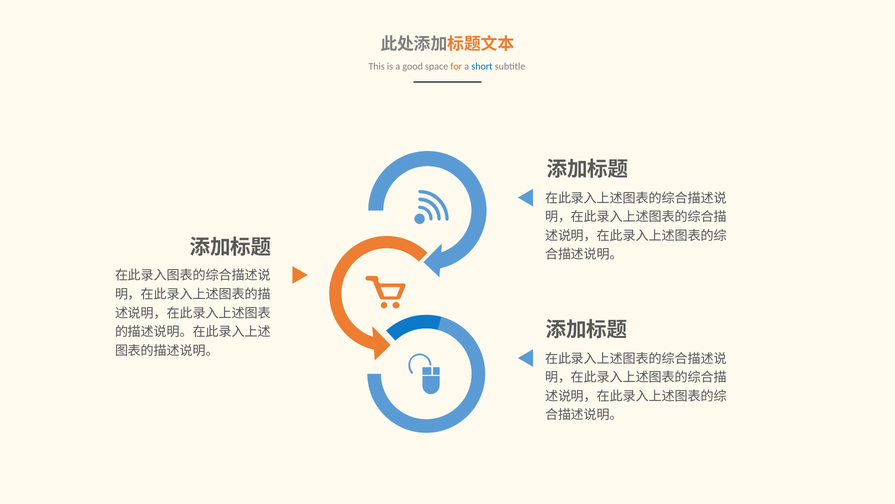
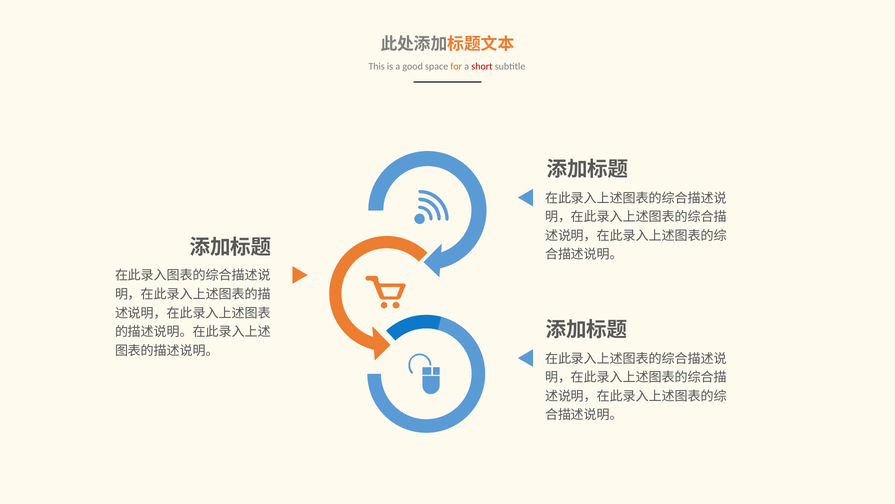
short colour: blue -> red
